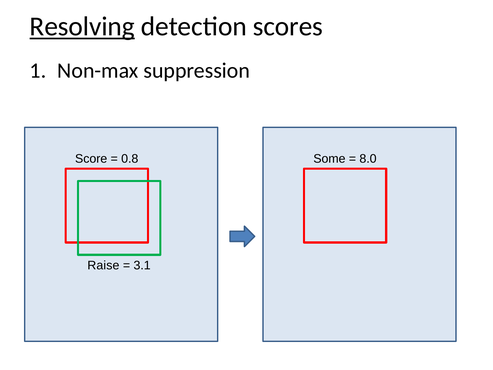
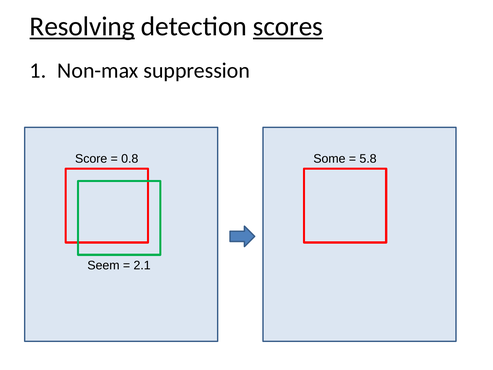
scores underline: none -> present
8.0: 8.0 -> 5.8
Raise: Raise -> Seem
3.1: 3.1 -> 2.1
